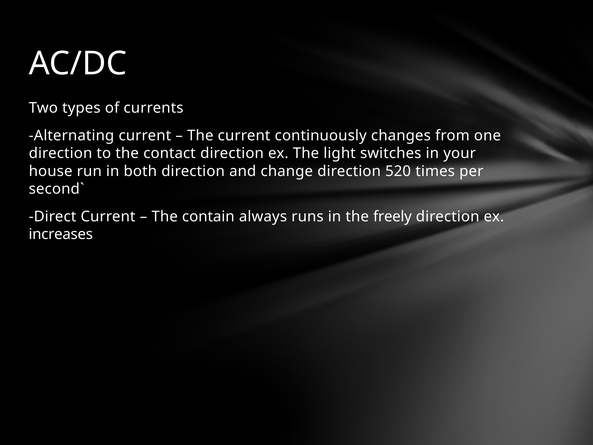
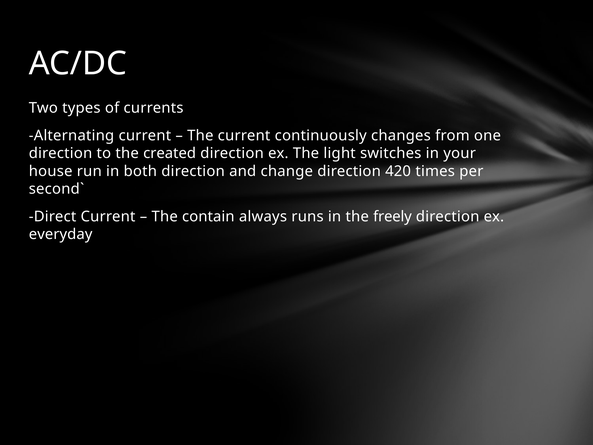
contact: contact -> created
520: 520 -> 420
increases: increases -> everyday
